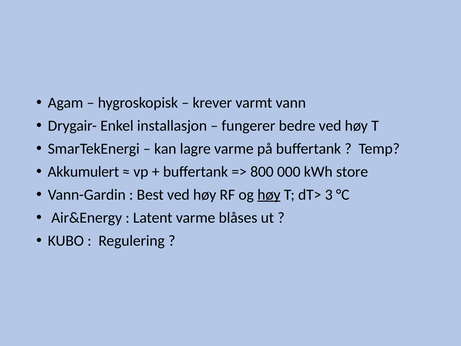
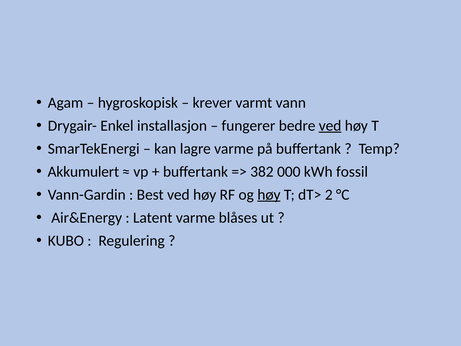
ved at (330, 126) underline: none -> present
800: 800 -> 382
store: store -> fossil
3: 3 -> 2
